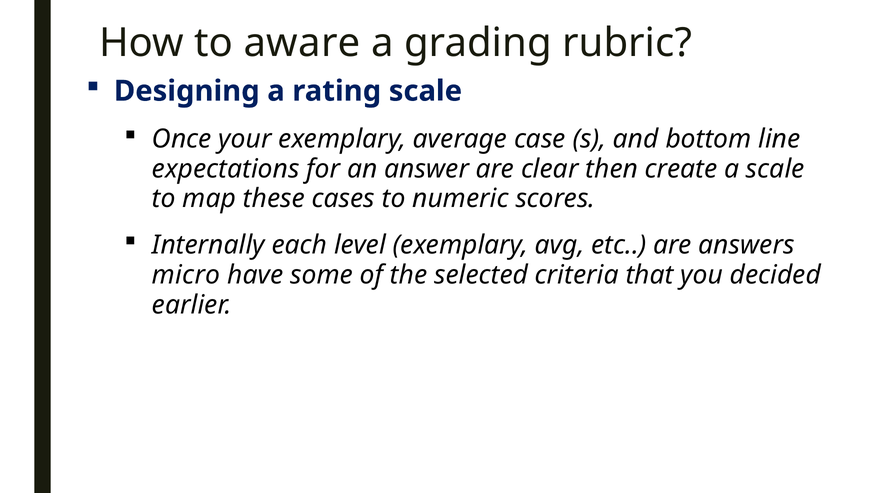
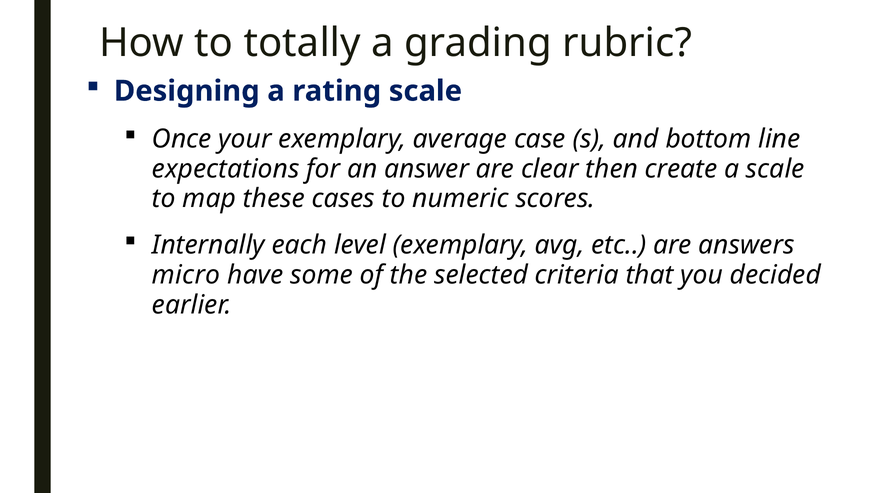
aware: aware -> totally
